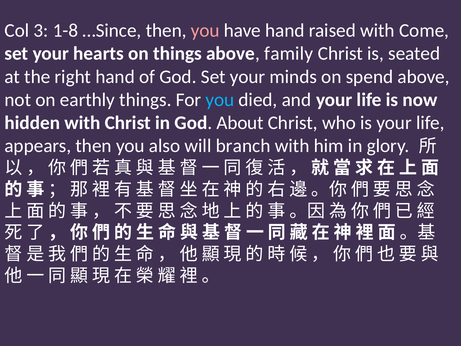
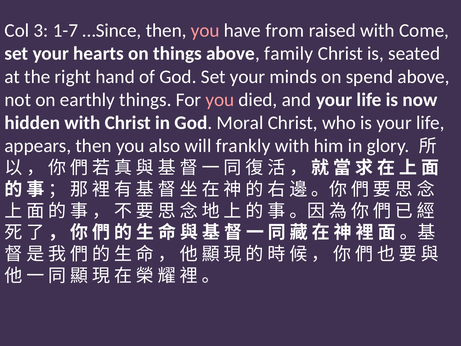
1-8: 1-8 -> 1-7
have hand: hand -> from
you at (220, 100) colour: light blue -> pink
About: About -> Moral
branch: branch -> frankly
